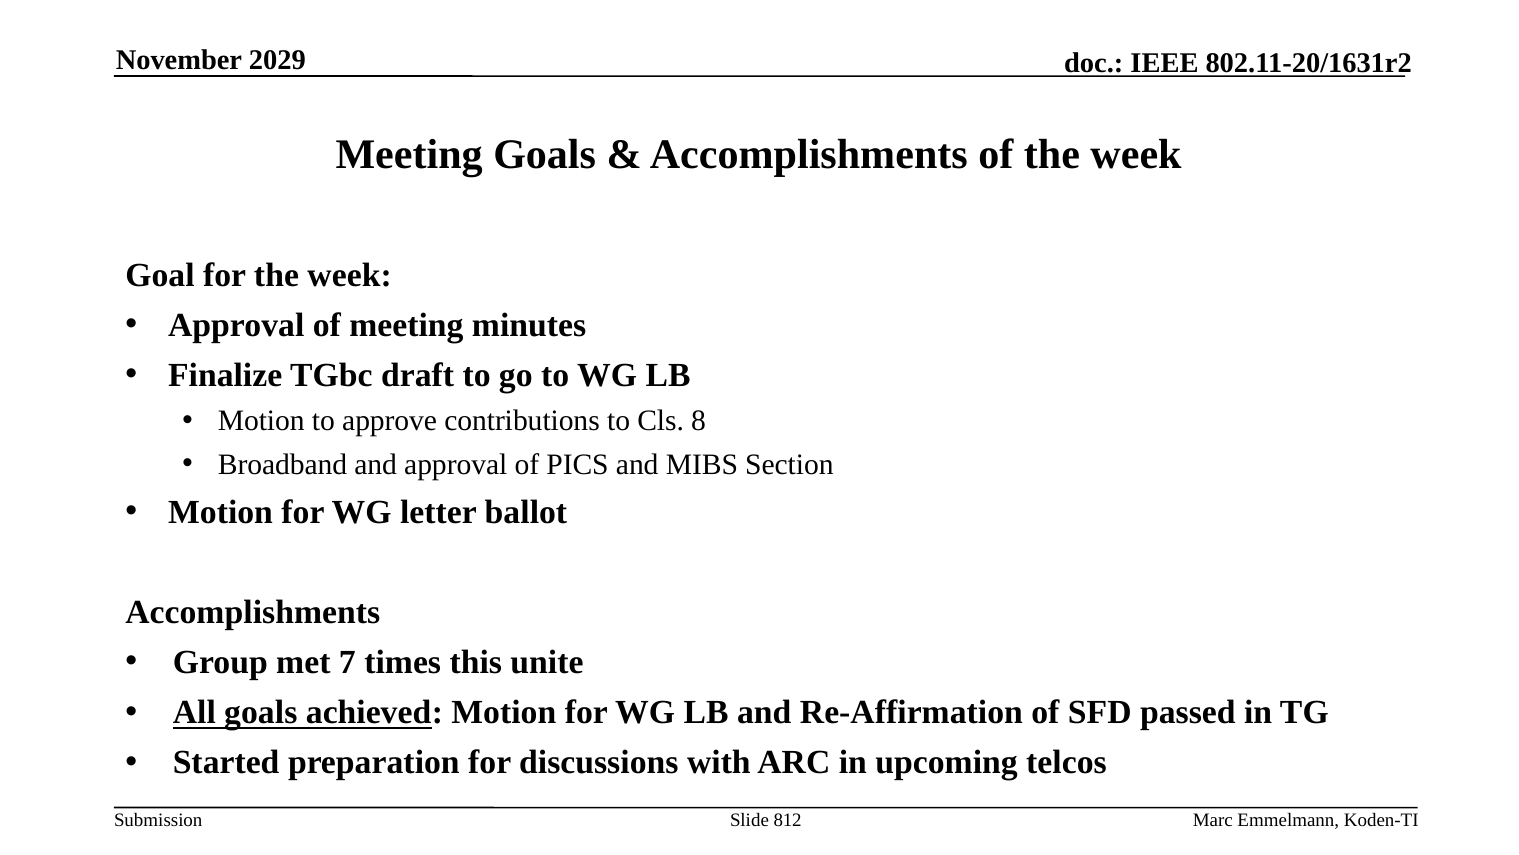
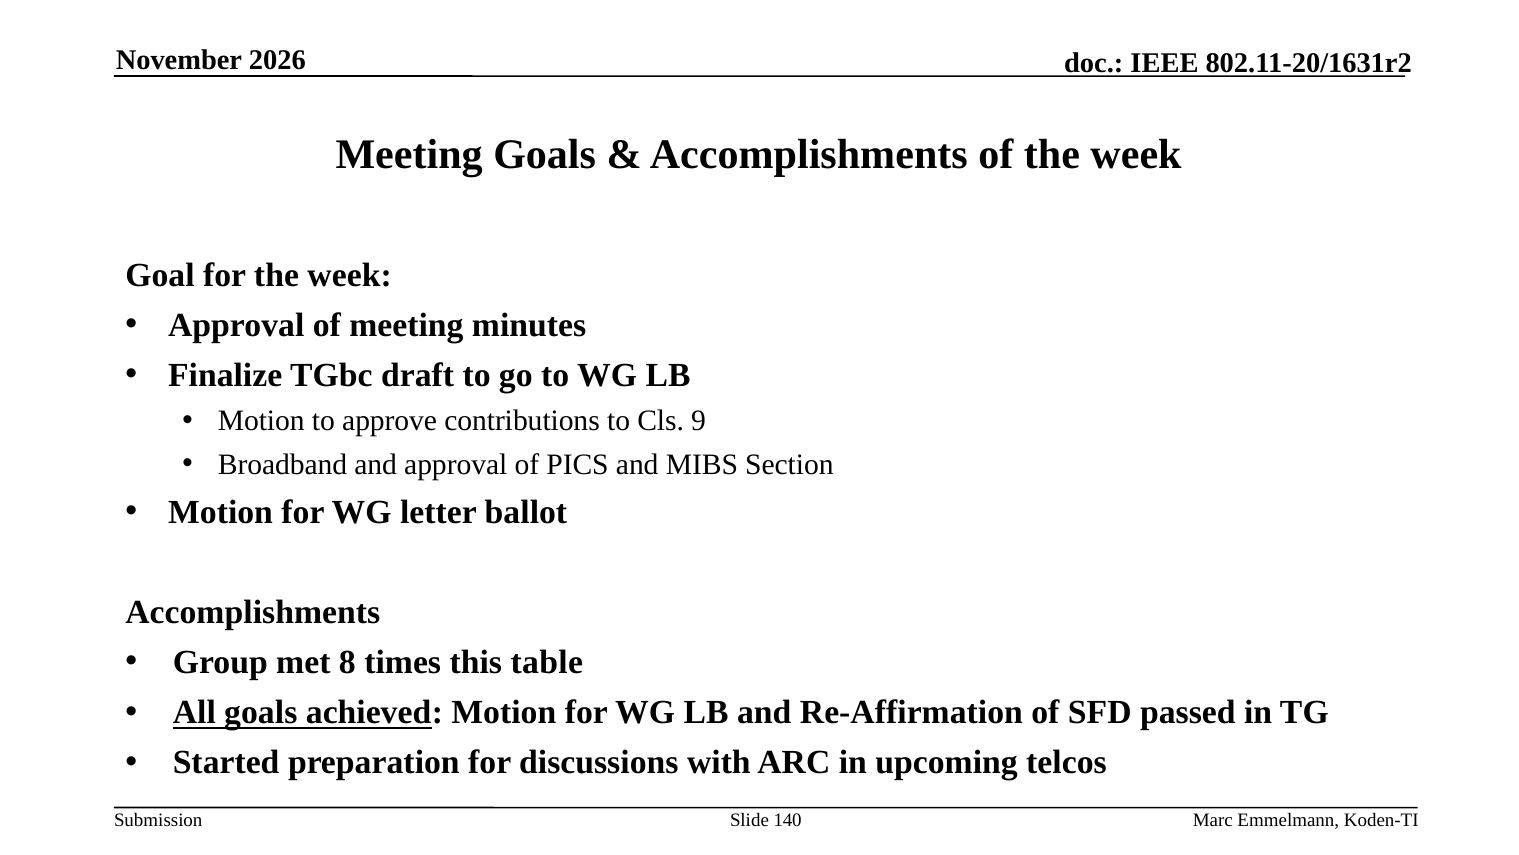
2029: 2029 -> 2026
8: 8 -> 9
7: 7 -> 8
unite: unite -> table
812: 812 -> 140
